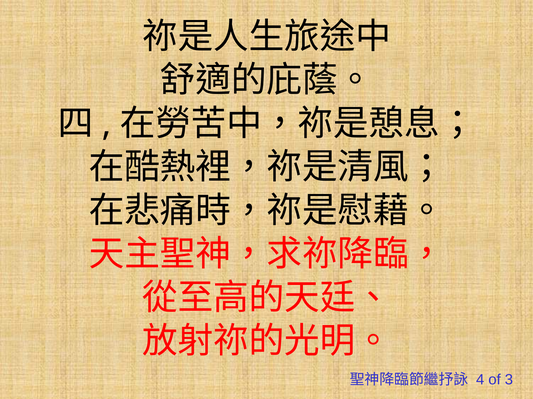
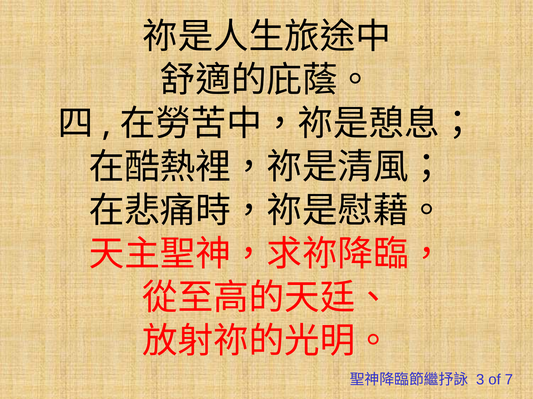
4: 4 -> 3
3: 3 -> 7
